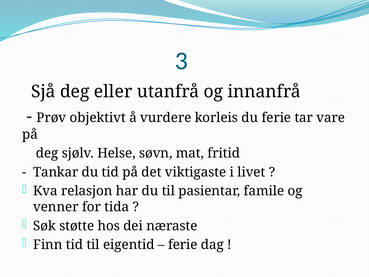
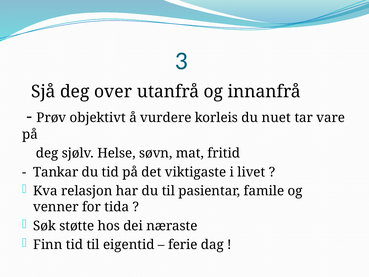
eller: eller -> over
du ferie: ferie -> nuet
